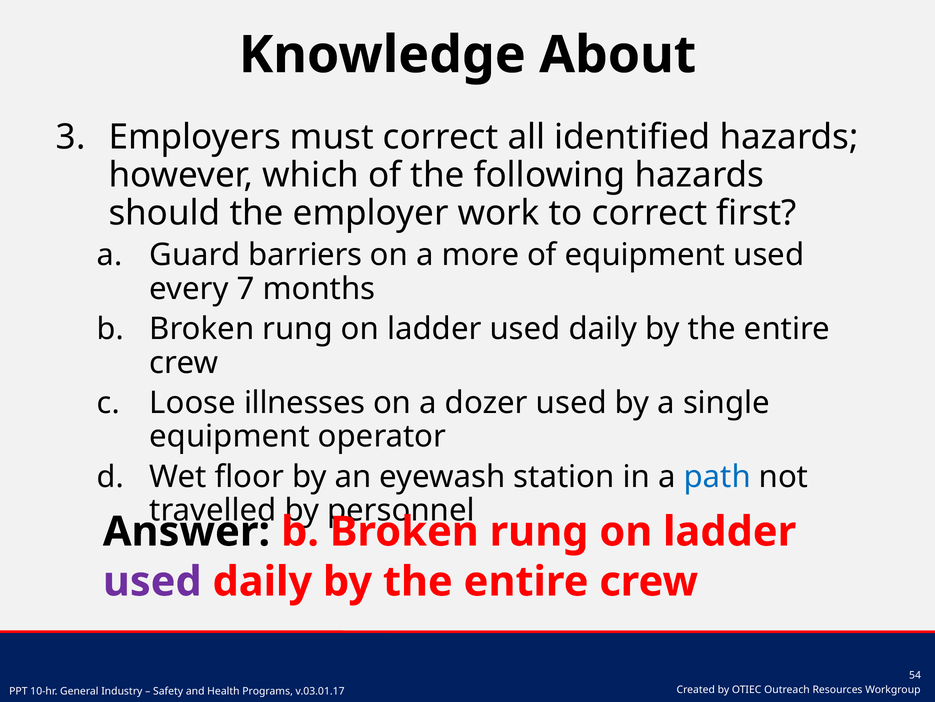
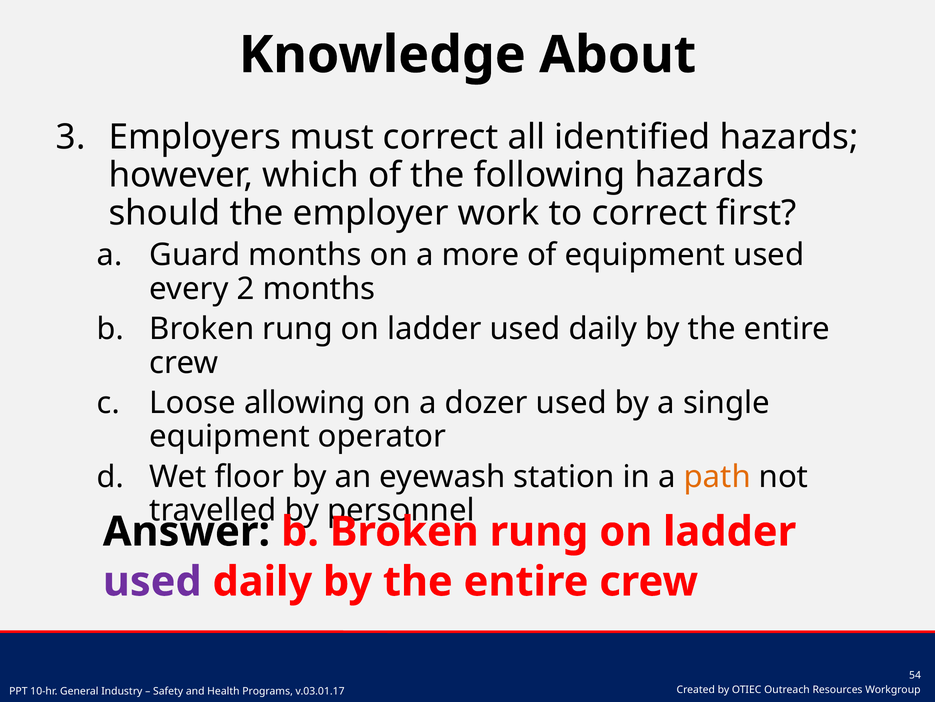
Guard barriers: barriers -> months
7: 7 -> 2
illnesses: illnesses -> allowing
path colour: blue -> orange
